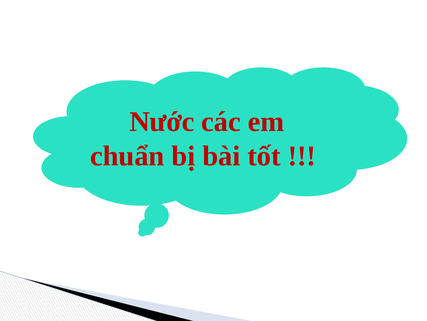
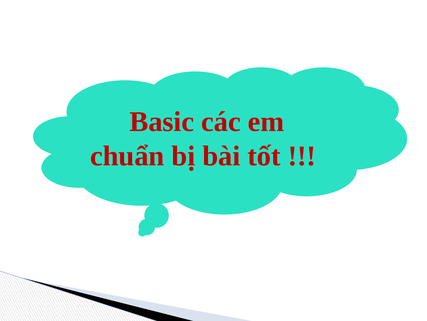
Nước: Nước -> Basic
